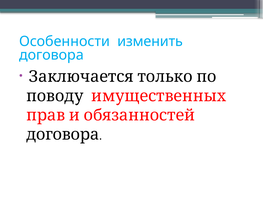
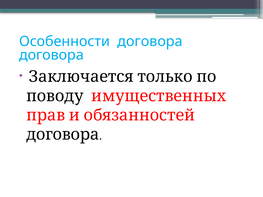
Особенности изменить: изменить -> договора
